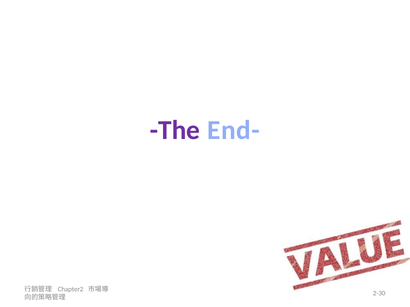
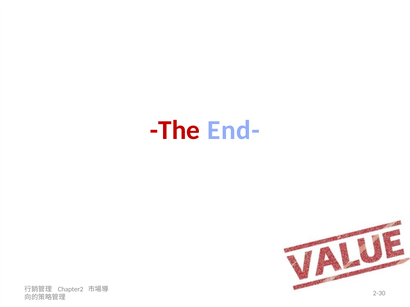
The colour: purple -> red
